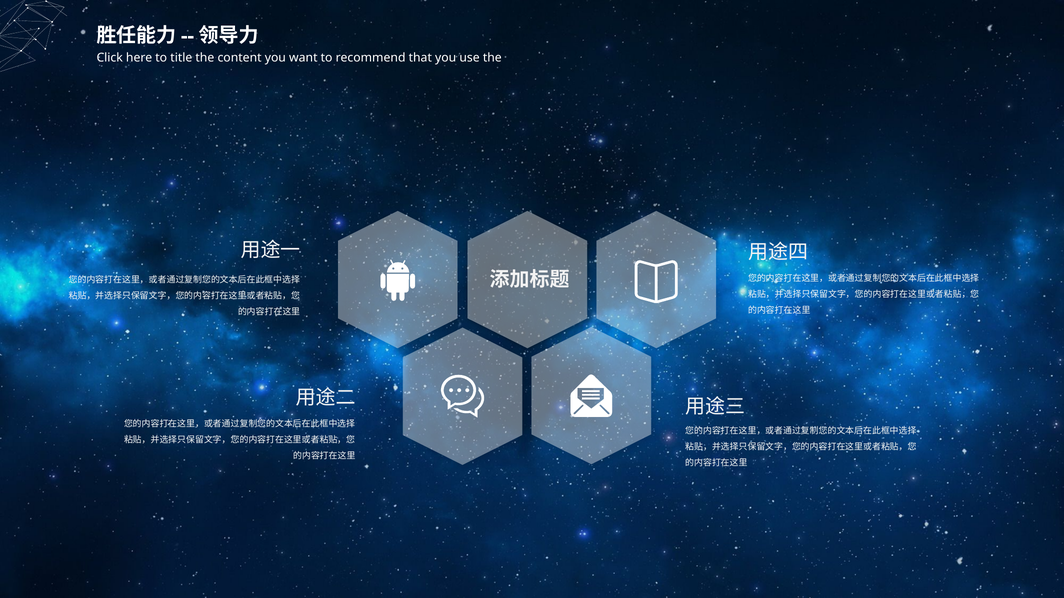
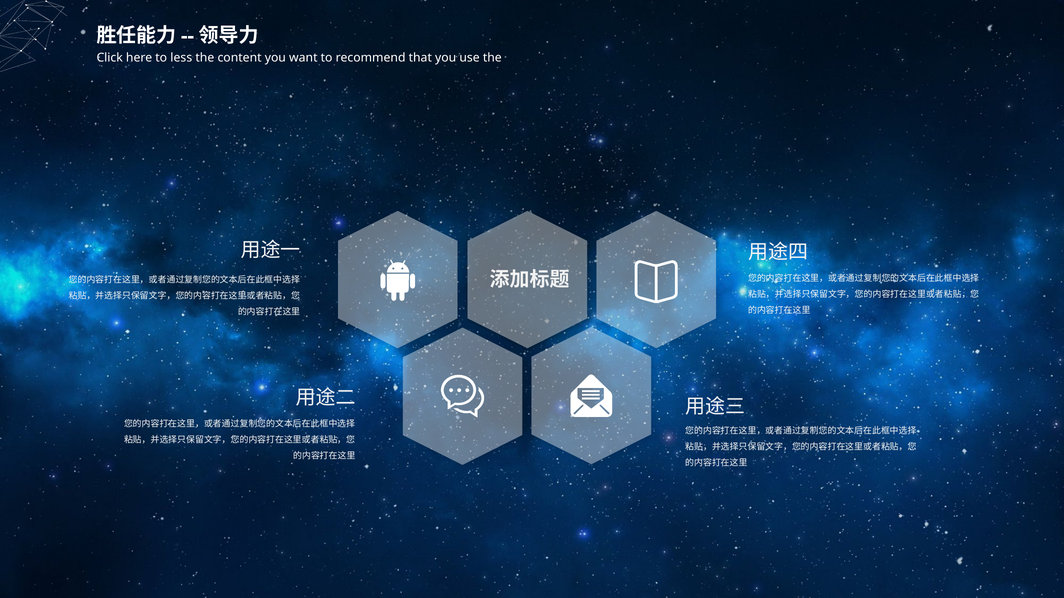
title: title -> less
